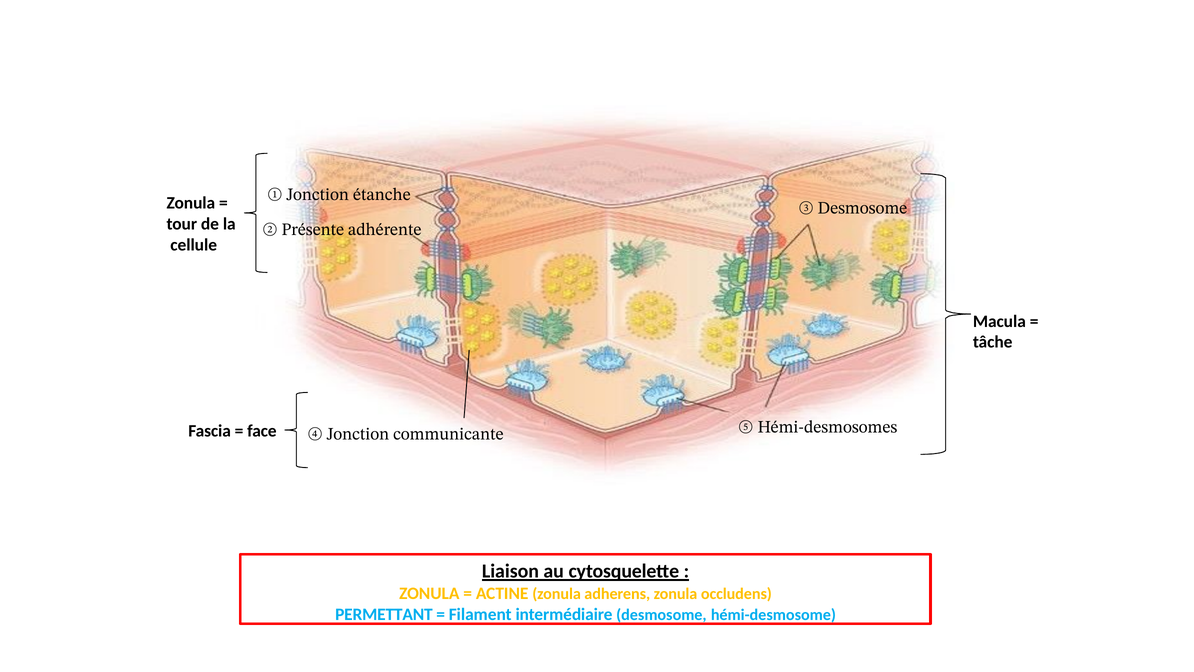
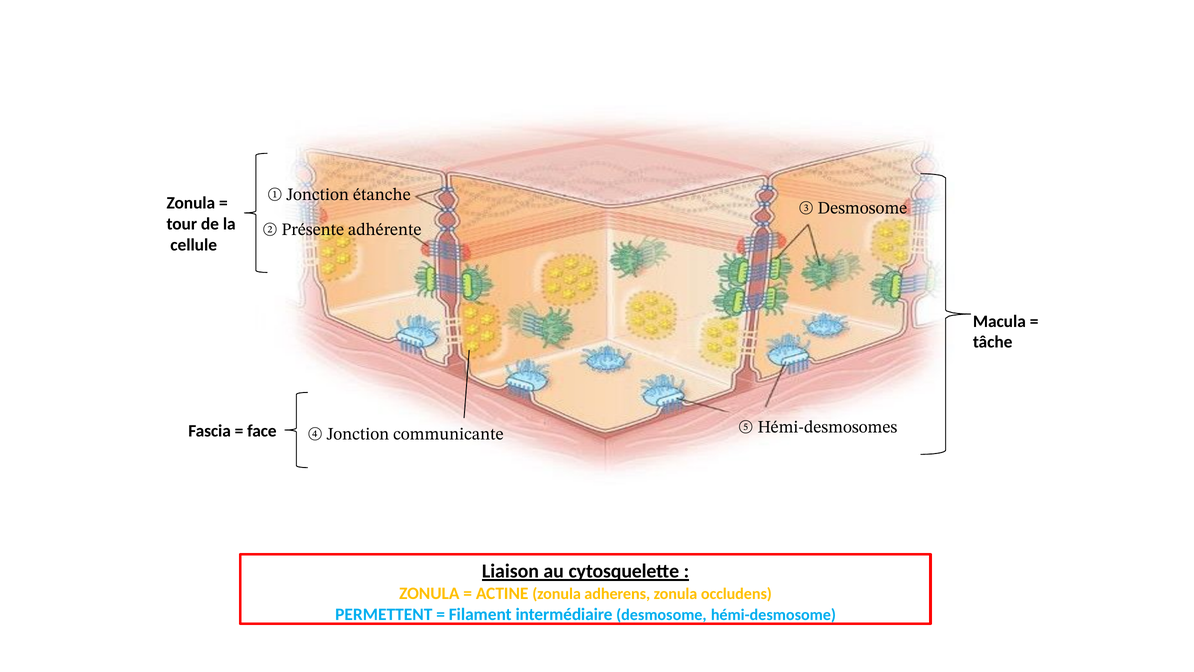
PERMETTANT: PERMETTANT -> PERMETTENT
